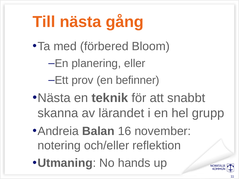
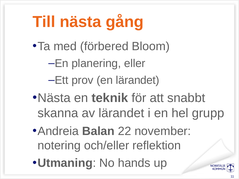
en befinner: befinner -> lärandet
16: 16 -> 22
